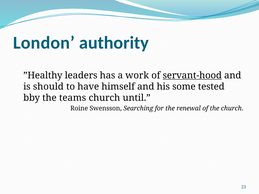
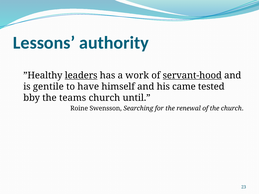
London: London -> Lessons
leaders underline: none -> present
should: should -> gentile
some: some -> came
